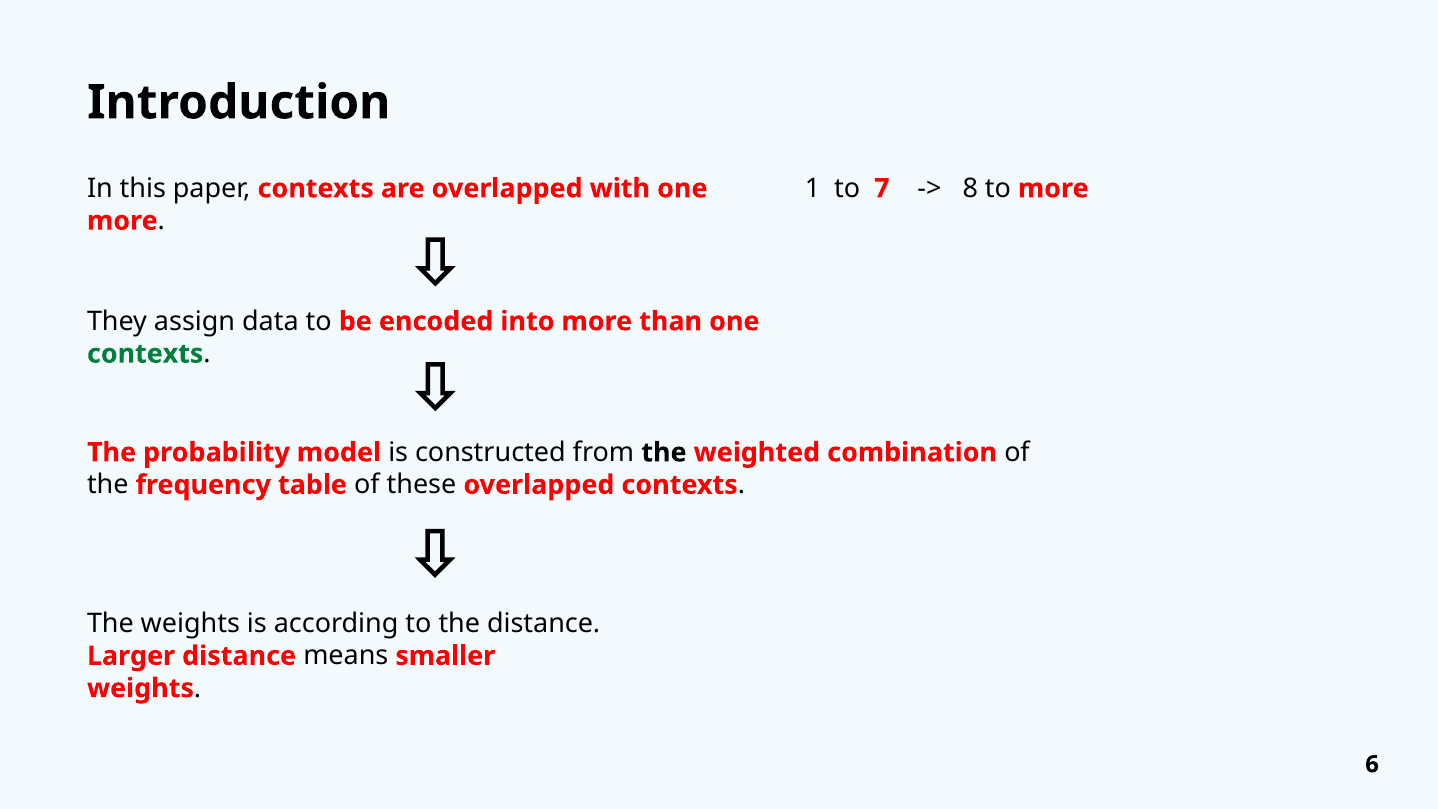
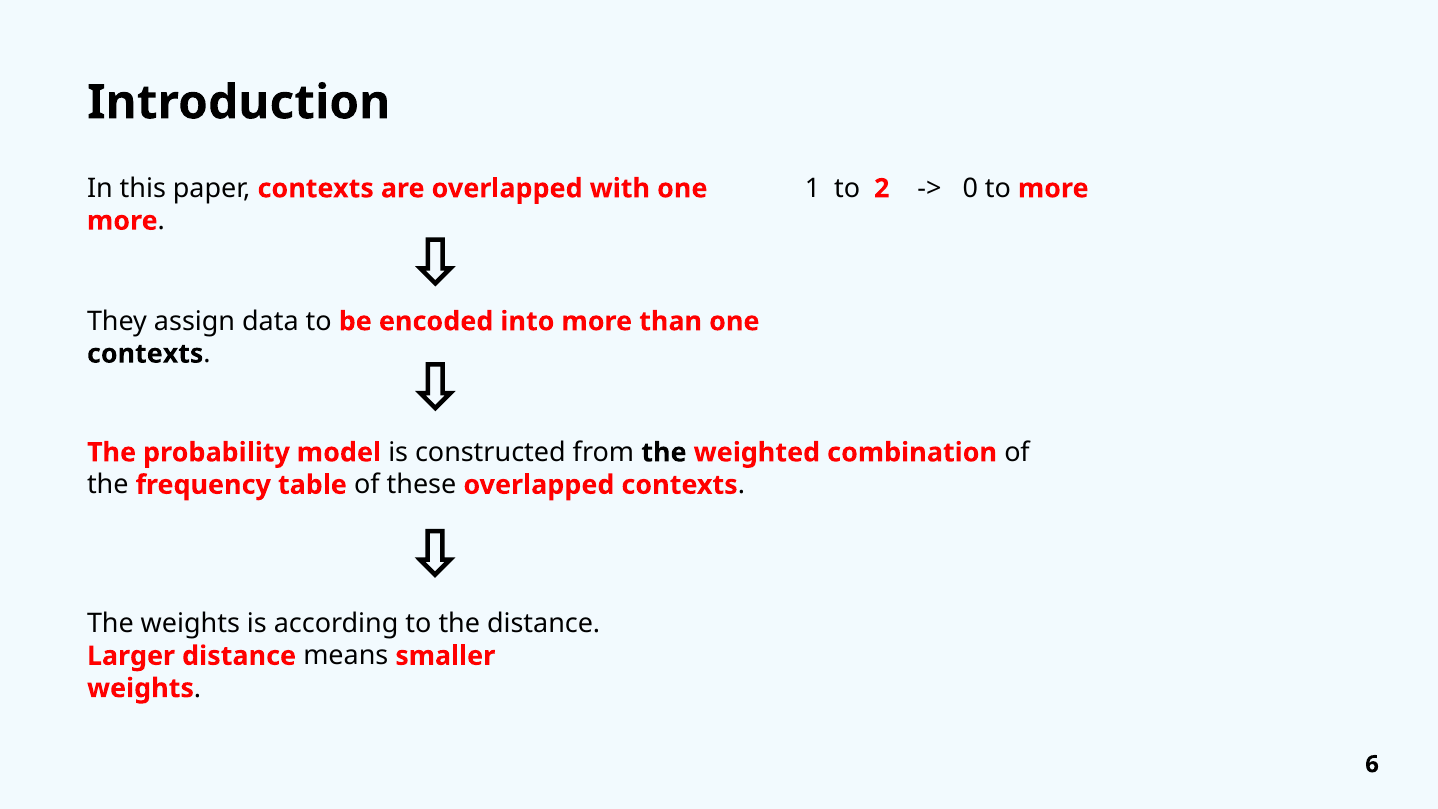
7: 7 -> 2
8: 8 -> 0
contexts at (145, 354) colour: green -> black
